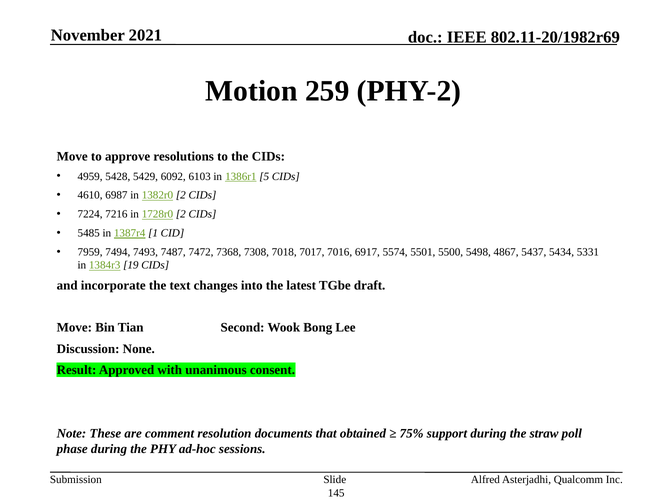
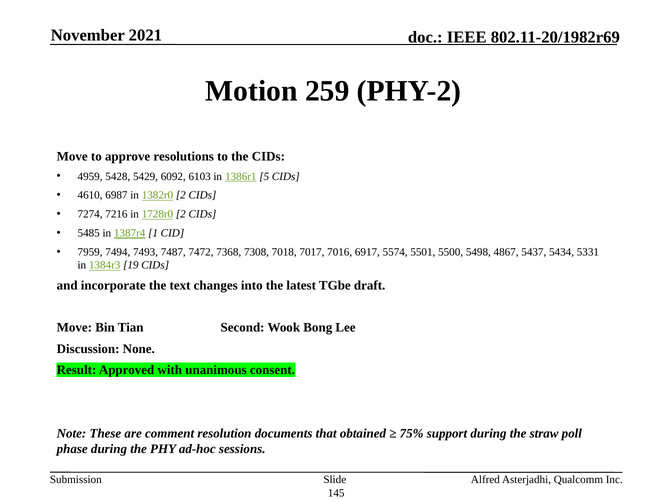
7224: 7224 -> 7274
